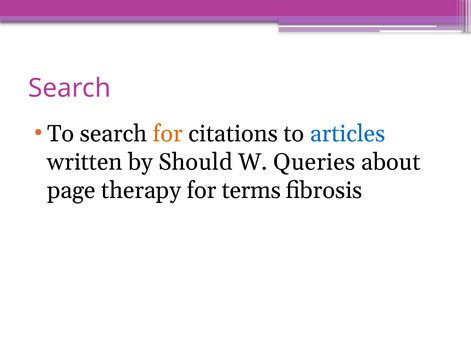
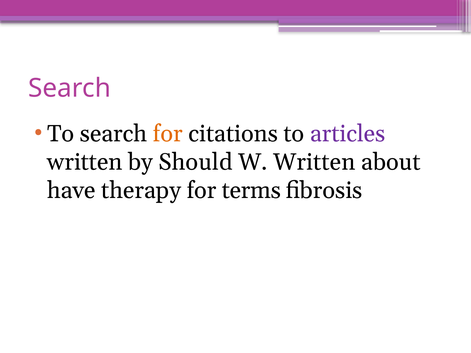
articles colour: blue -> purple
W Queries: Queries -> Written
page: page -> have
